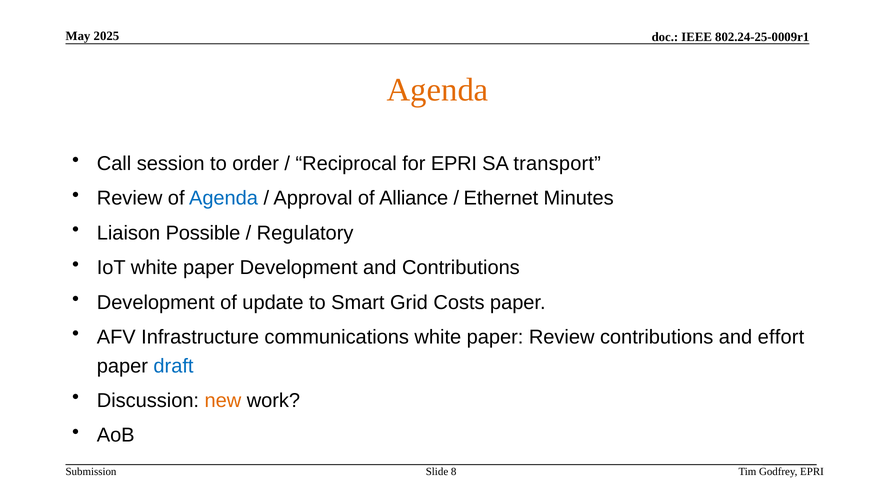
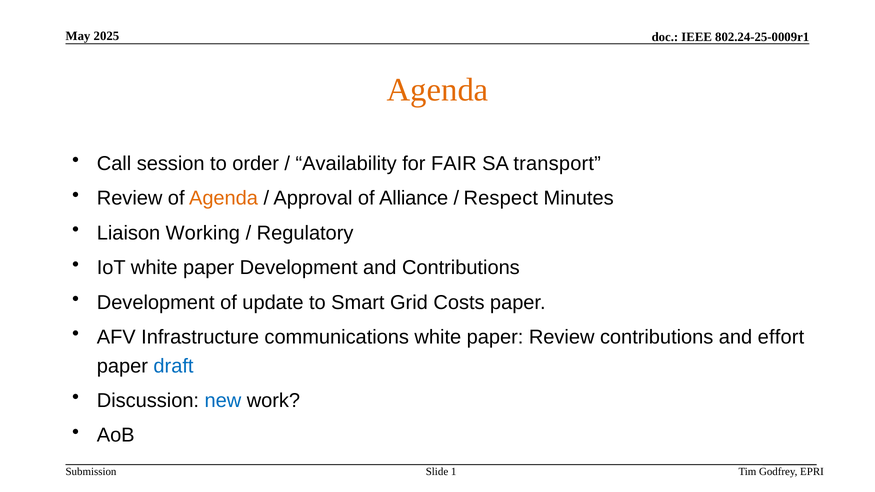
Reciprocal: Reciprocal -> Availability
for EPRI: EPRI -> FAIR
Agenda at (224, 198) colour: blue -> orange
Ethernet: Ethernet -> Respect
Possible: Possible -> Working
new colour: orange -> blue
8: 8 -> 1
